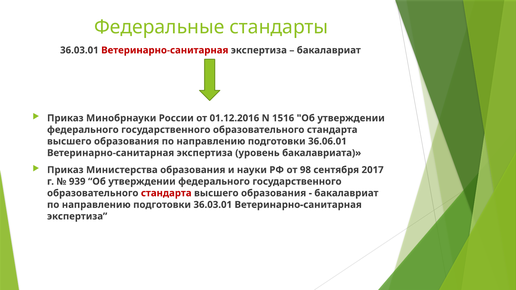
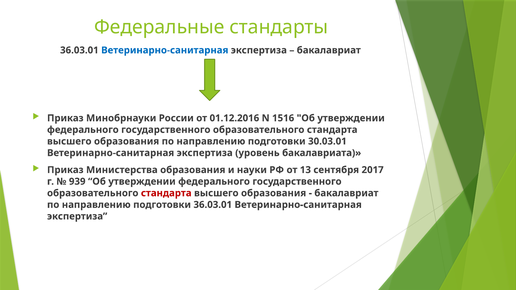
Ветеринарно-санитарная at (165, 50) colour: red -> blue
36.06.01: 36.06.01 -> 30.03.01
98: 98 -> 13
